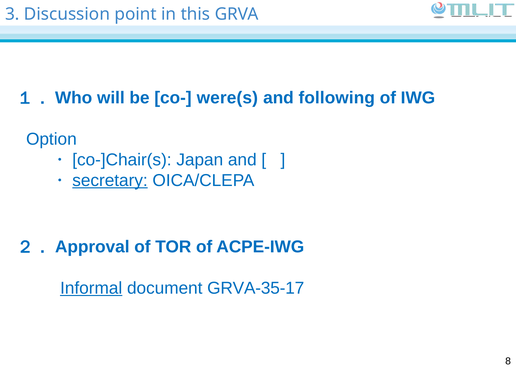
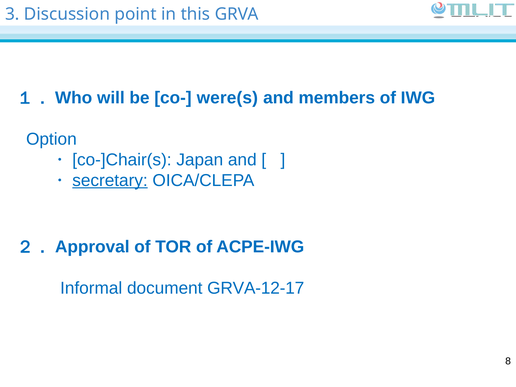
following: following -> members
Informal underline: present -> none
GRVA-35-17: GRVA-35-17 -> GRVA-12-17
